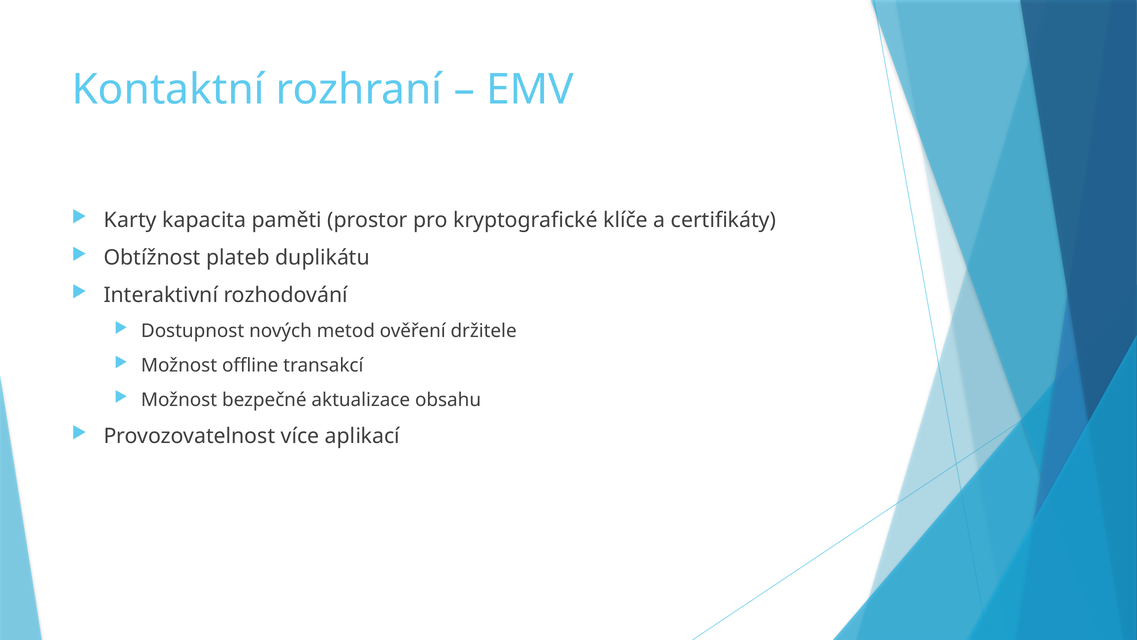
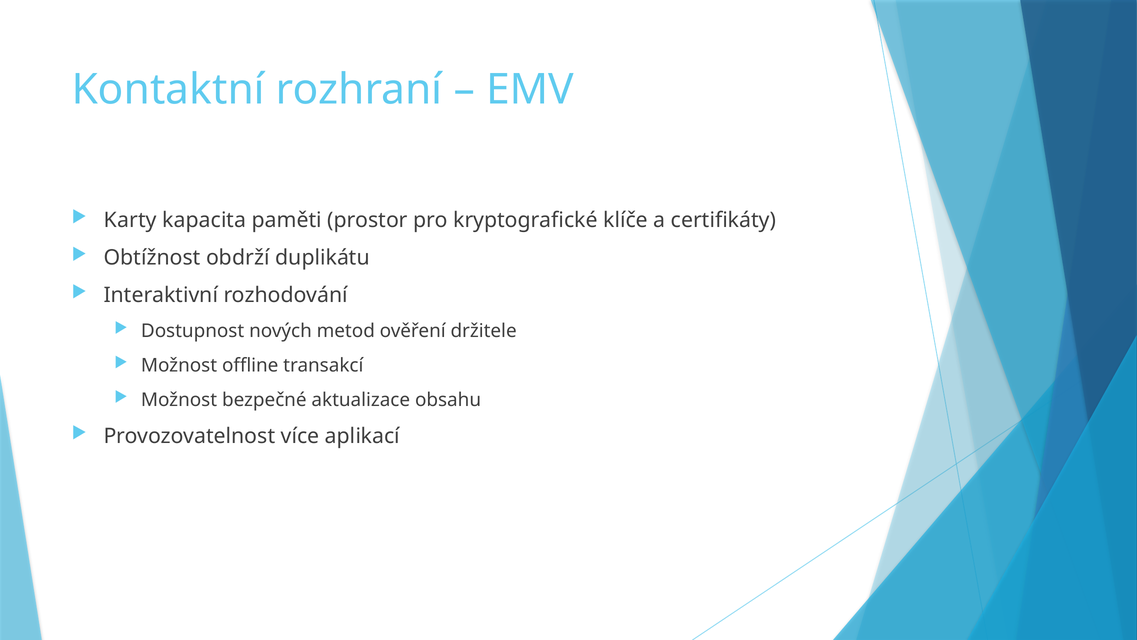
plateb: plateb -> obdrží
